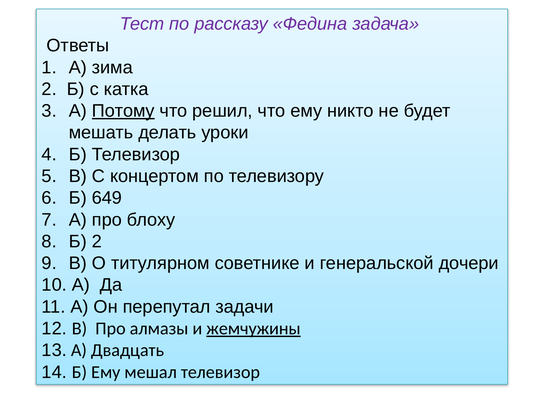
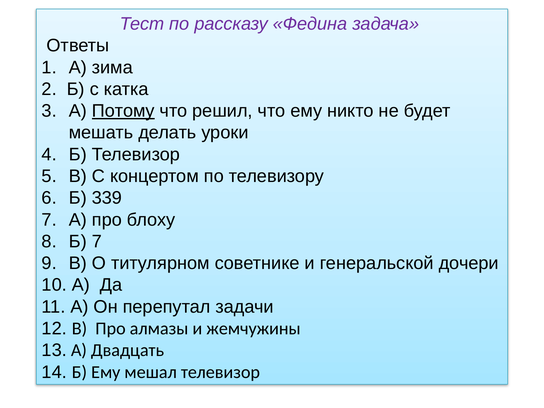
649: 649 -> 339
Б 2: 2 -> 7
жемчужины underline: present -> none
